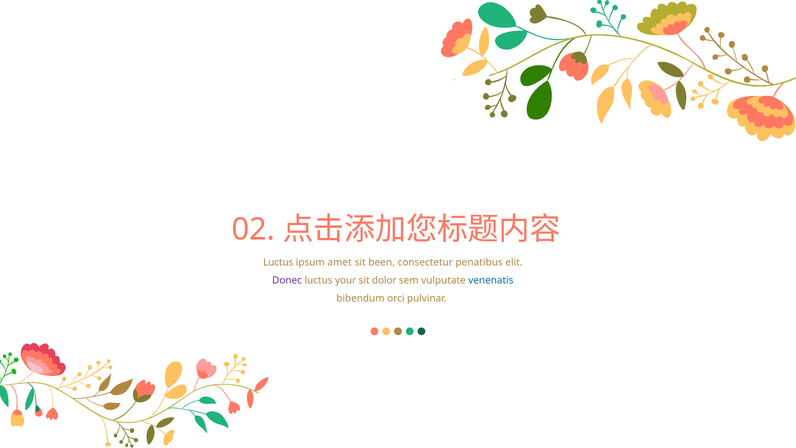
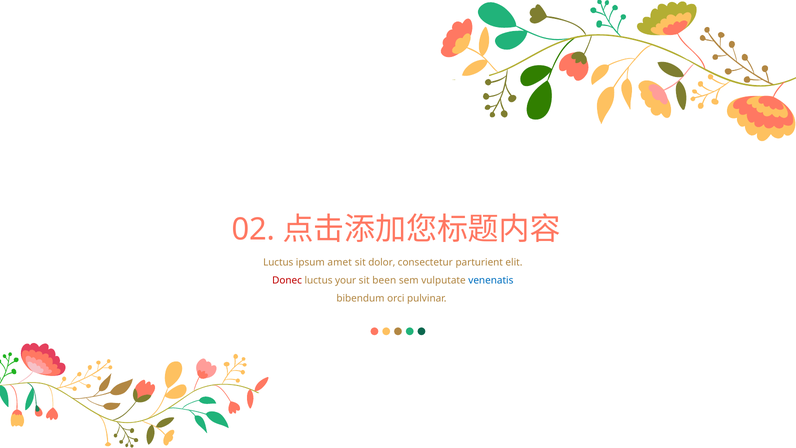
been: been -> dolor
penatibus: penatibus -> parturient
Donec colour: purple -> red
dolor: dolor -> been
